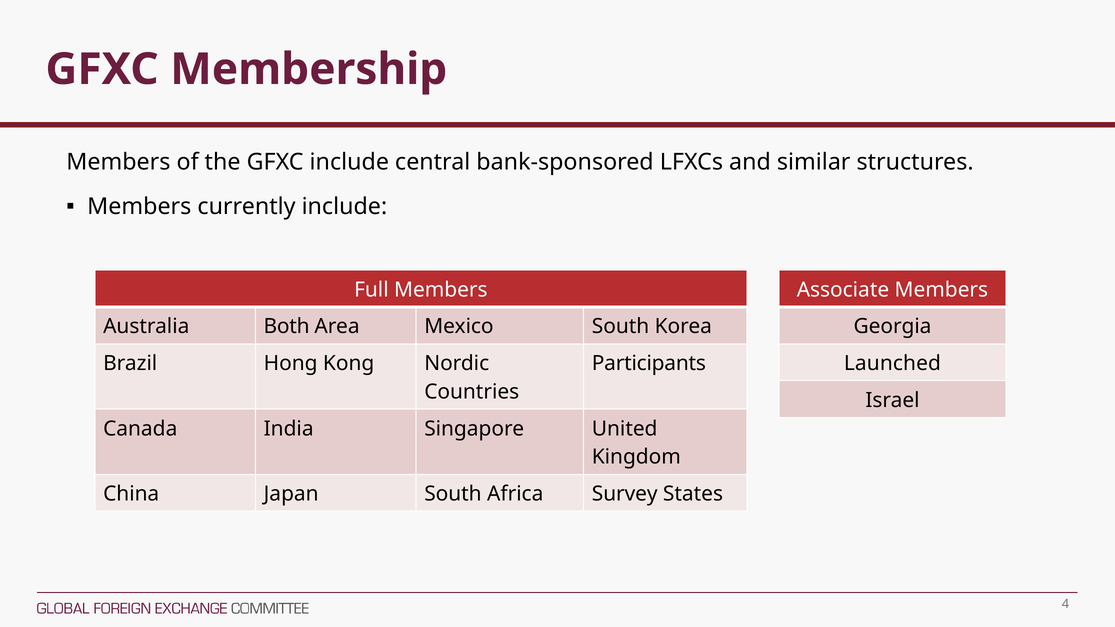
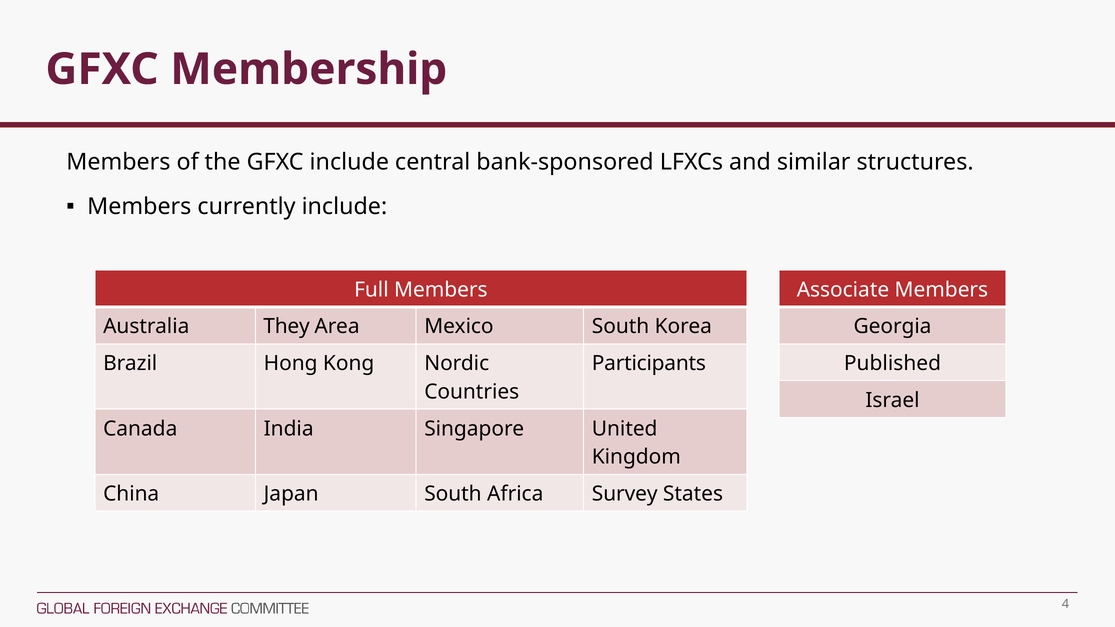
Both: Both -> They
Launched: Launched -> Published
